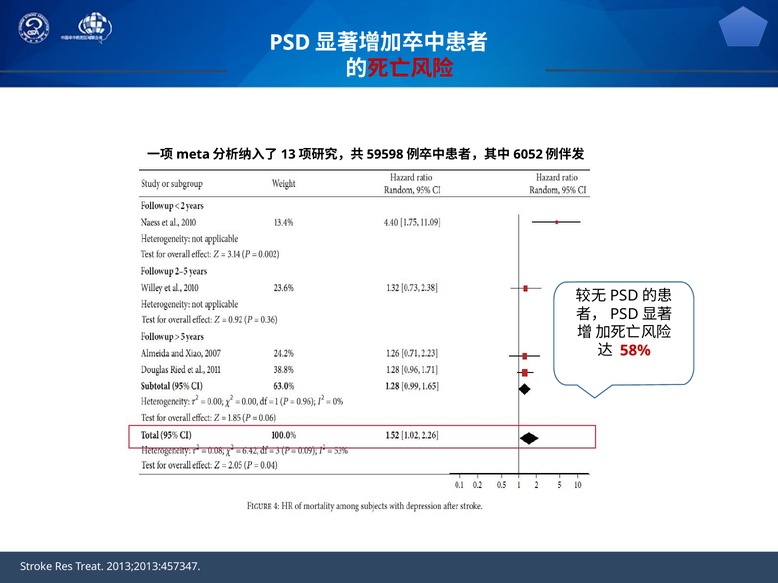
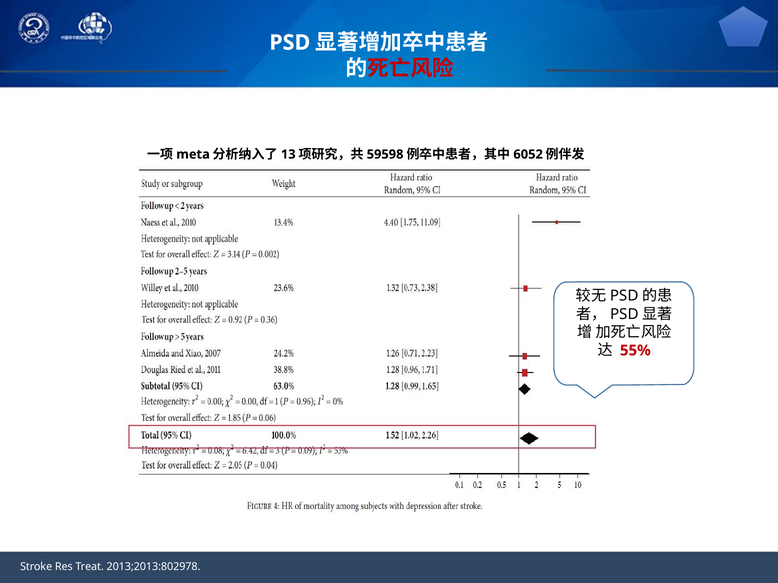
58%: 58% -> 55%
2013;2013:457347: 2013;2013:457347 -> 2013;2013:802978
